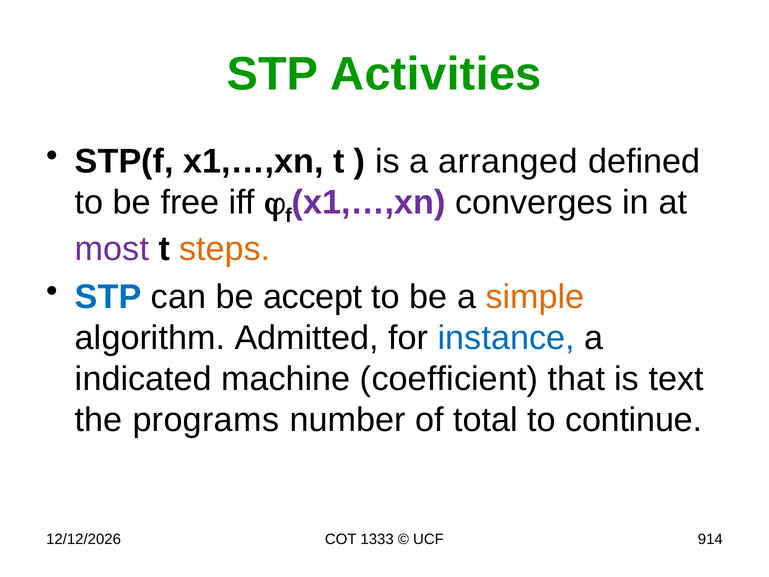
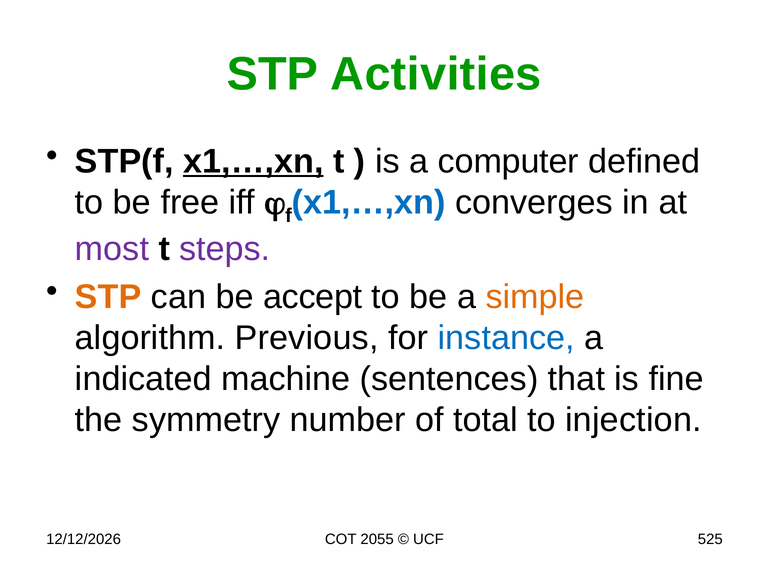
x1,…,xn at (253, 161) underline: none -> present
arranged: arranged -> computer
x1,…,xn at (369, 202) colour: purple -> blue
steps colour: orange -> purple
STP at (108, 297) colour: blue -> orange
Admitted: Admitted -> Previous
coefficient: coefficient -> sentences
text: text -> fine
programs: programs -> symmetry
continue: continue -> injection
1333: 1333 -> 2055
914: 914 -> 525
